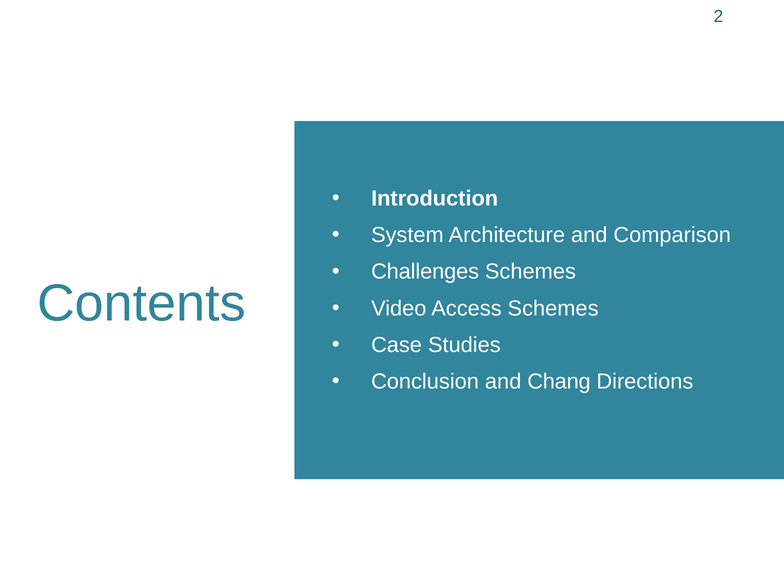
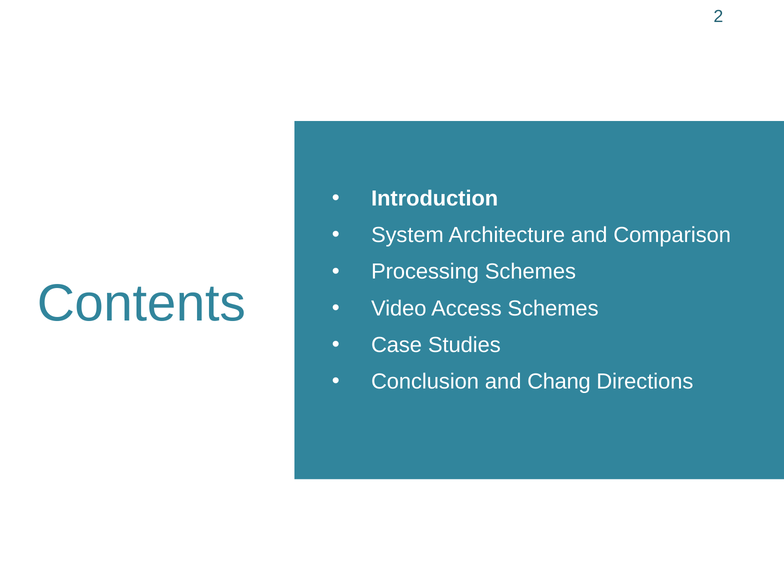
Challenges: Challenges -> Processing
